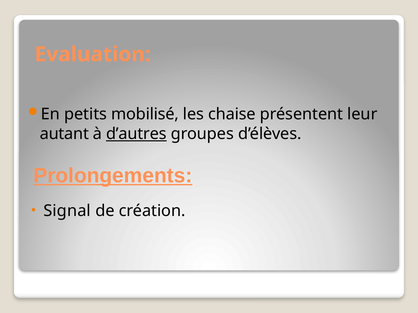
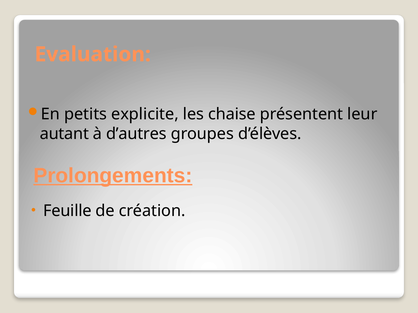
mobilisé: mobilisé -> explicite
d’autres underline: present -> none
Signal: Signal -> Feuille
